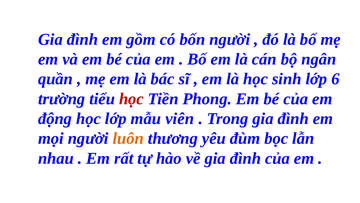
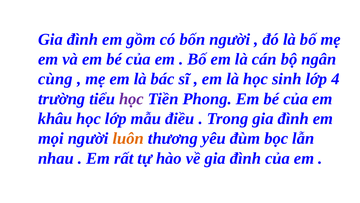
quần: quần -> cùng
6: 6 -> 4
học at (131, 99) colour: red -> purple
động: động -> khâu
viên: viên -> điều
